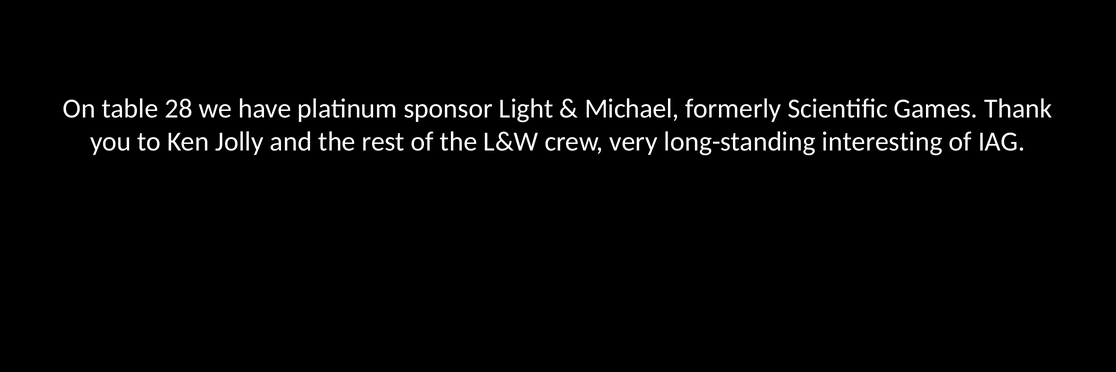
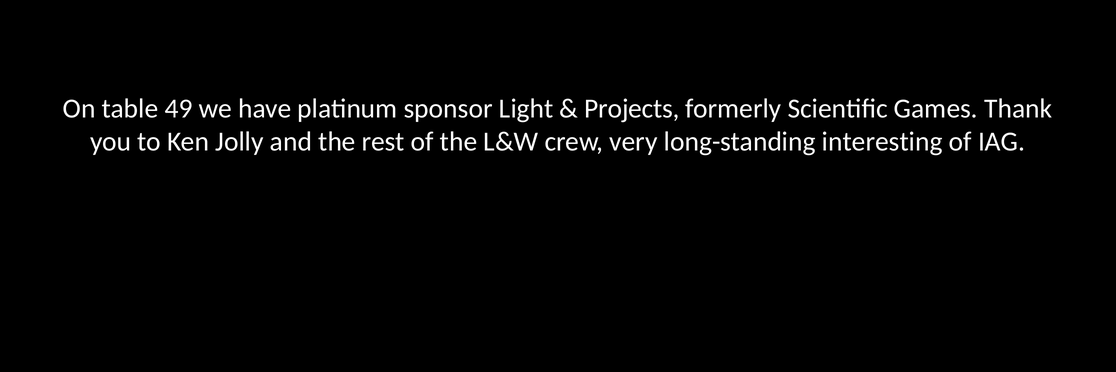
28: 28 -> 49
Michael: Michael -> Projects
